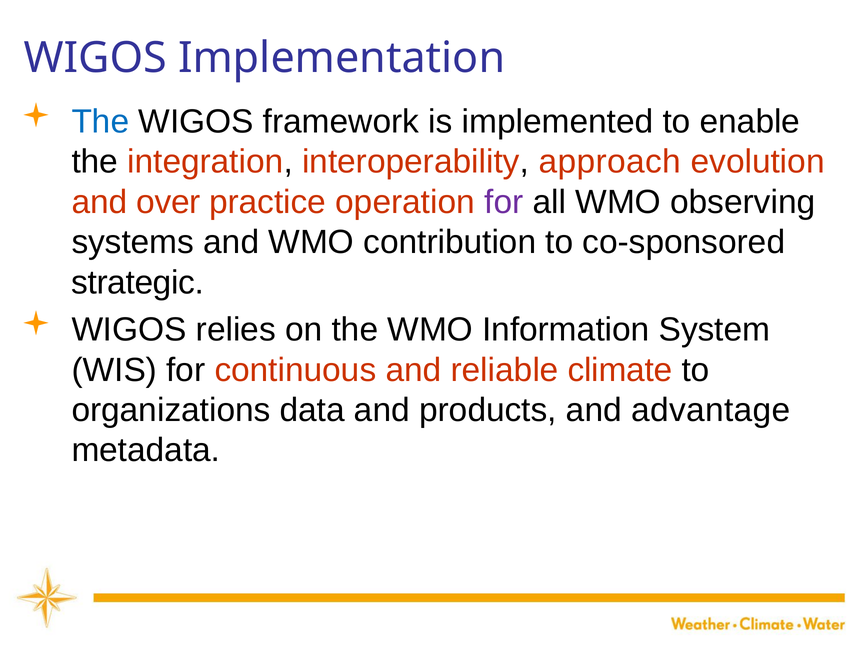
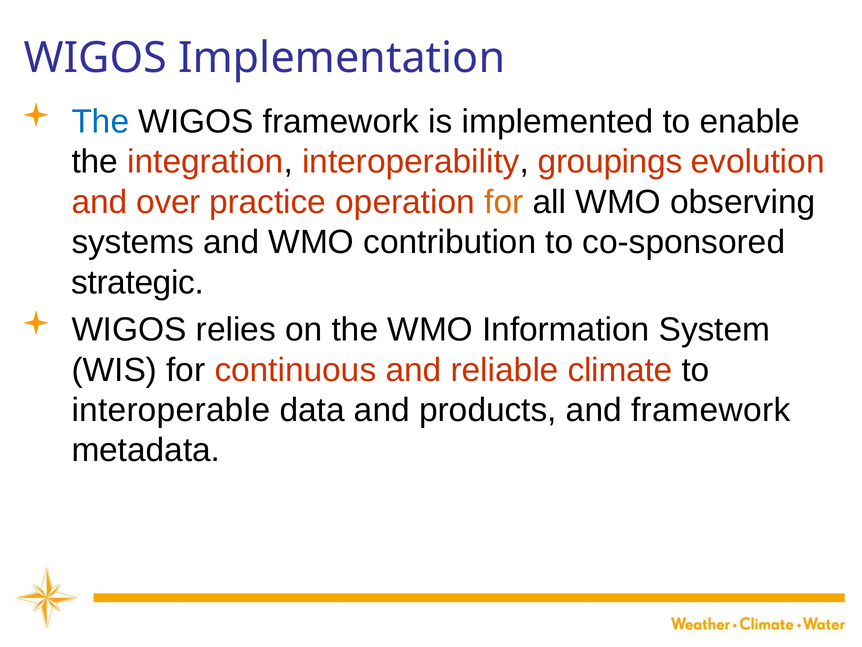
approach: approach -> groupings
for at (504, 202) colour: purple -> orange
organizations: organizations -> interoperable
and advantage: advantage -> framework
